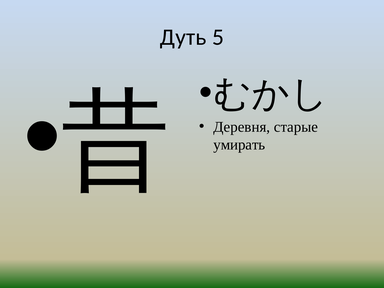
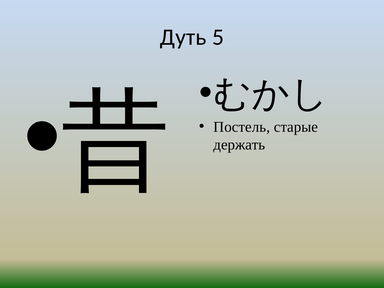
Деревня: Деревня -> Постель
умирать: умирать -> держать
